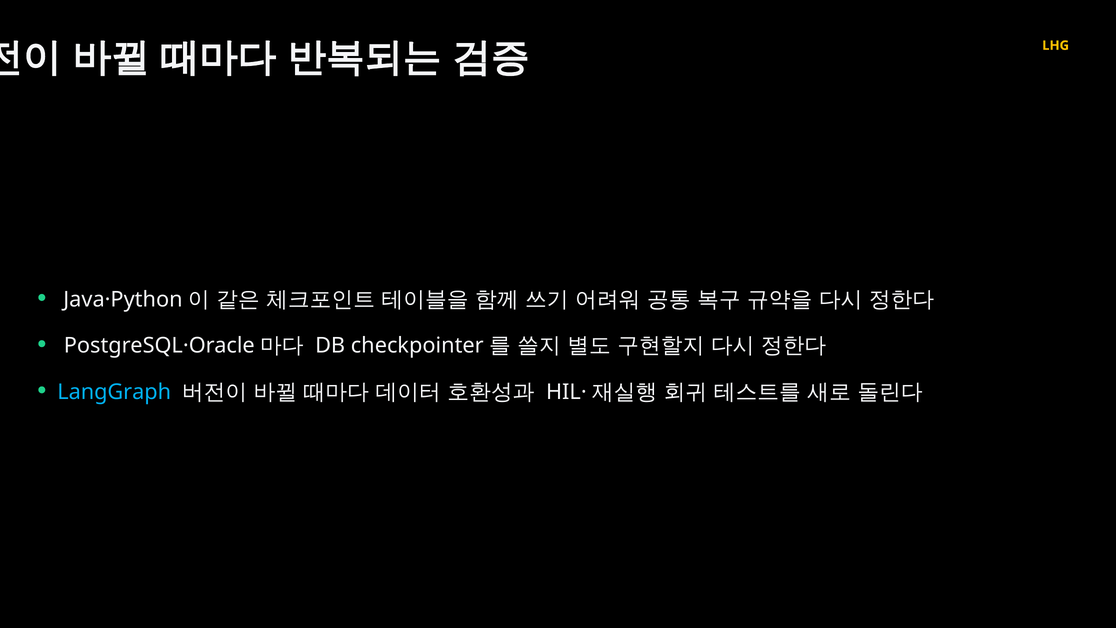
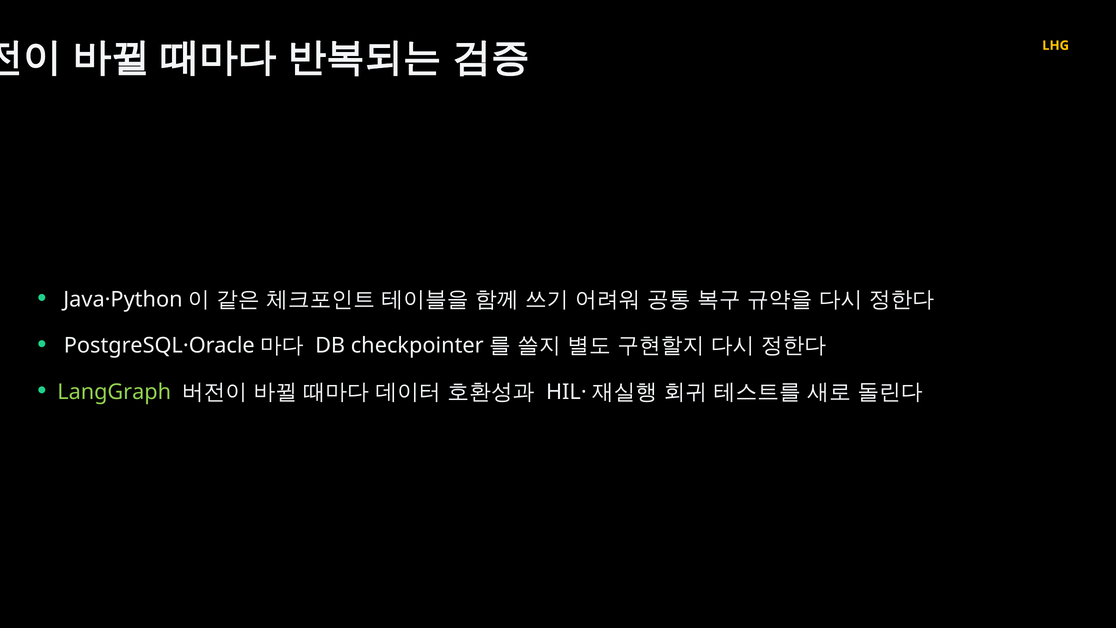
LangGraph colour: light blue -> light green
